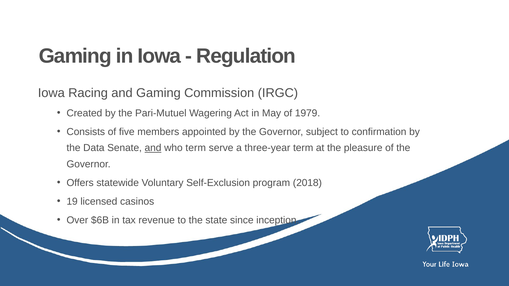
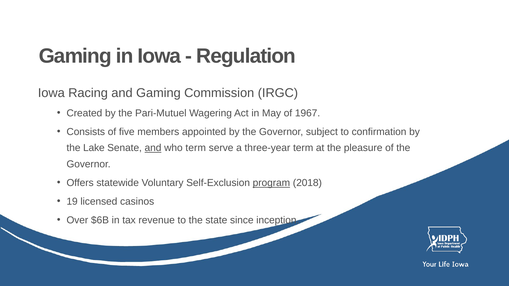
1979: 1979 -> 1967
Data: Data -> Lake
program underline: none -> present
